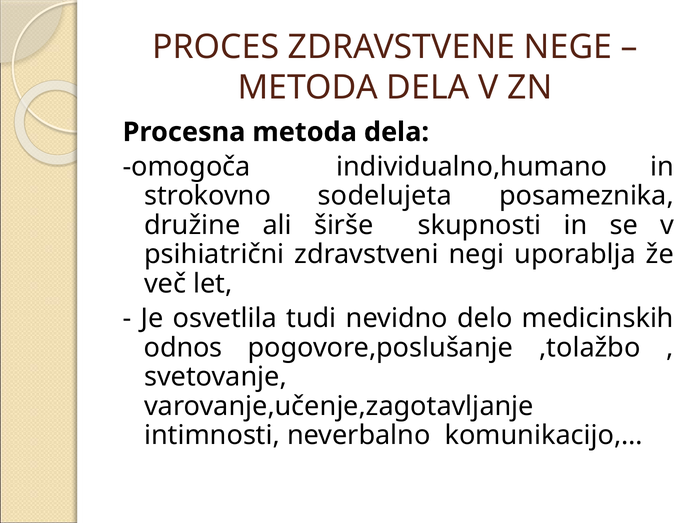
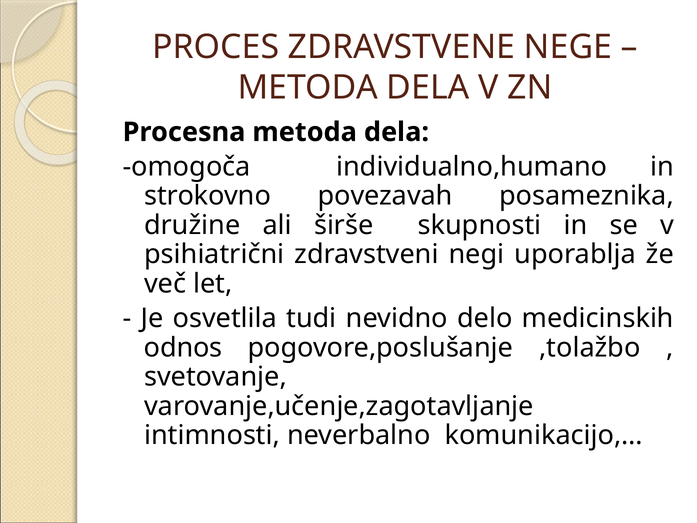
sodelujeta: sodelujeta -> povezavah
